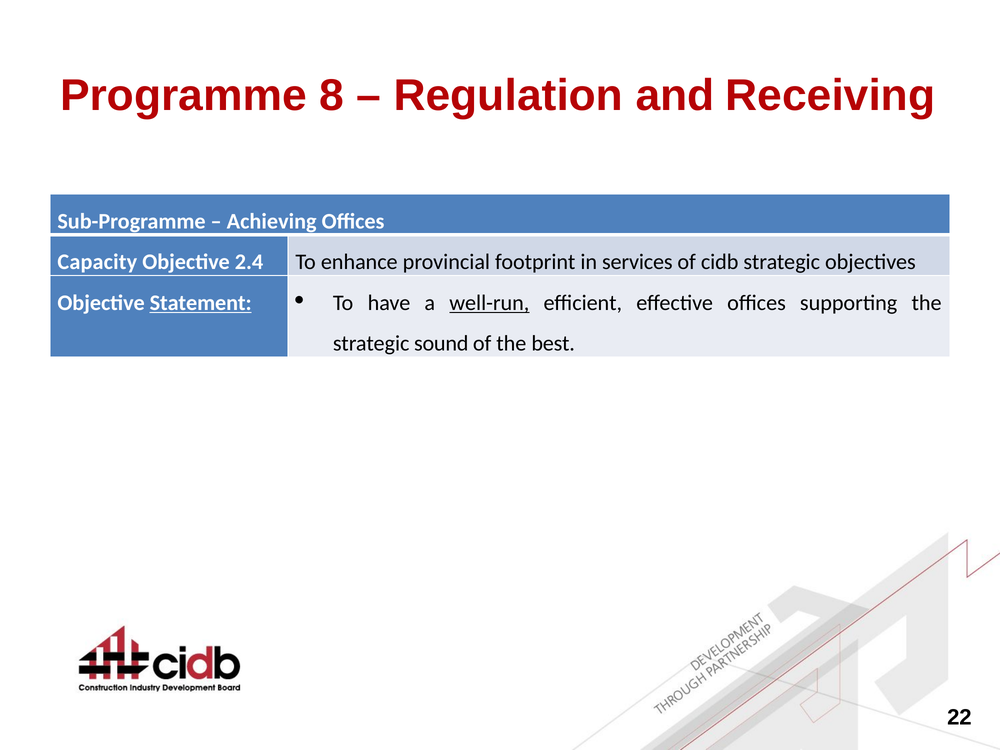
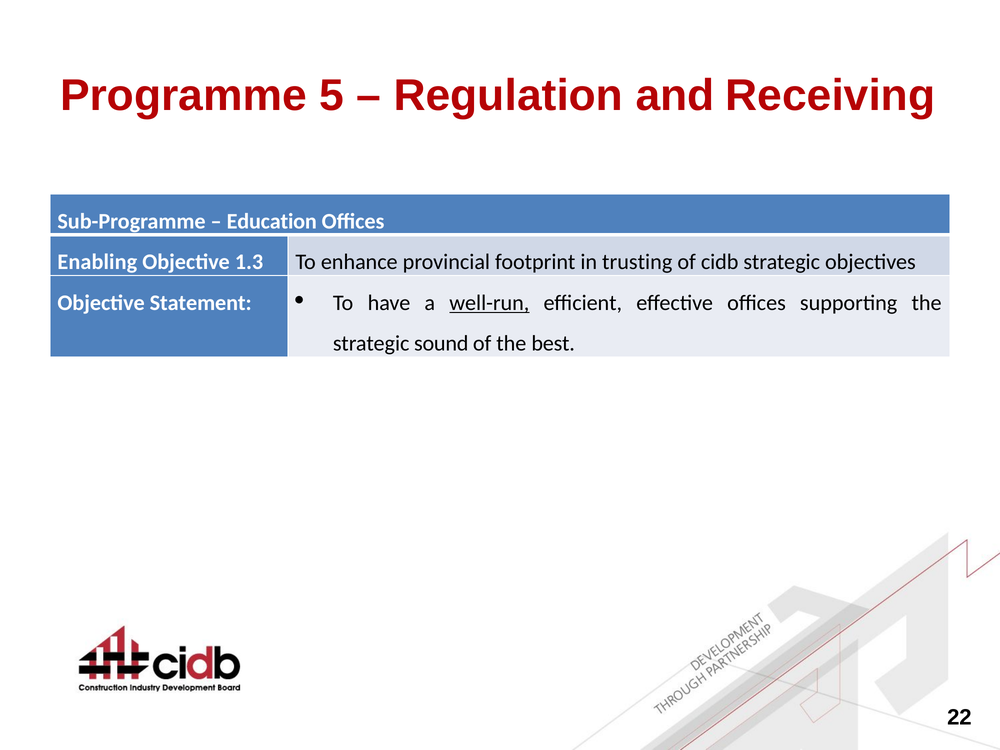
8: 8 -> 5
Achieving: Achieving -> Education
Capacity: Capacity -> Enabling
2.4: 2.4 -> 1.3
services: services -> trusting
Statement underline: present -> none
